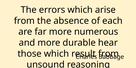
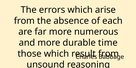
hear: hear -> time
